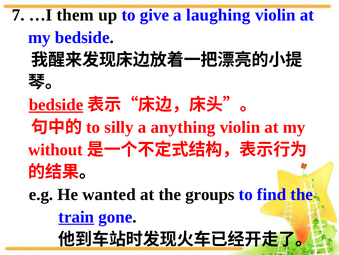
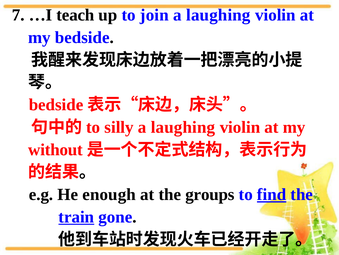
them: them -> teach
give: give -> join
bedside at (56, 105) underline: present -> none
anything at (183, 127): anything -> laughing
wanted: wanted -> enough
find underline: none -> present
